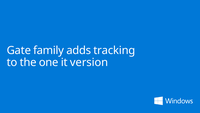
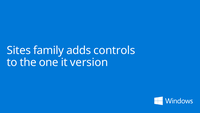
Gate: Gate -> Sites
tracking: tracking -> controls
